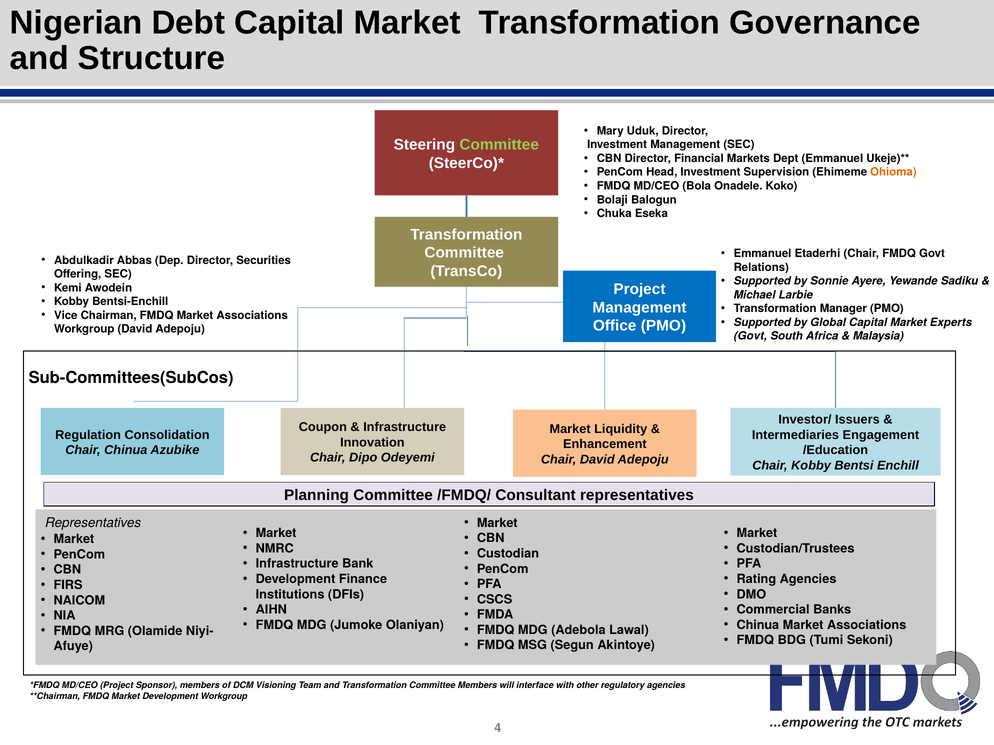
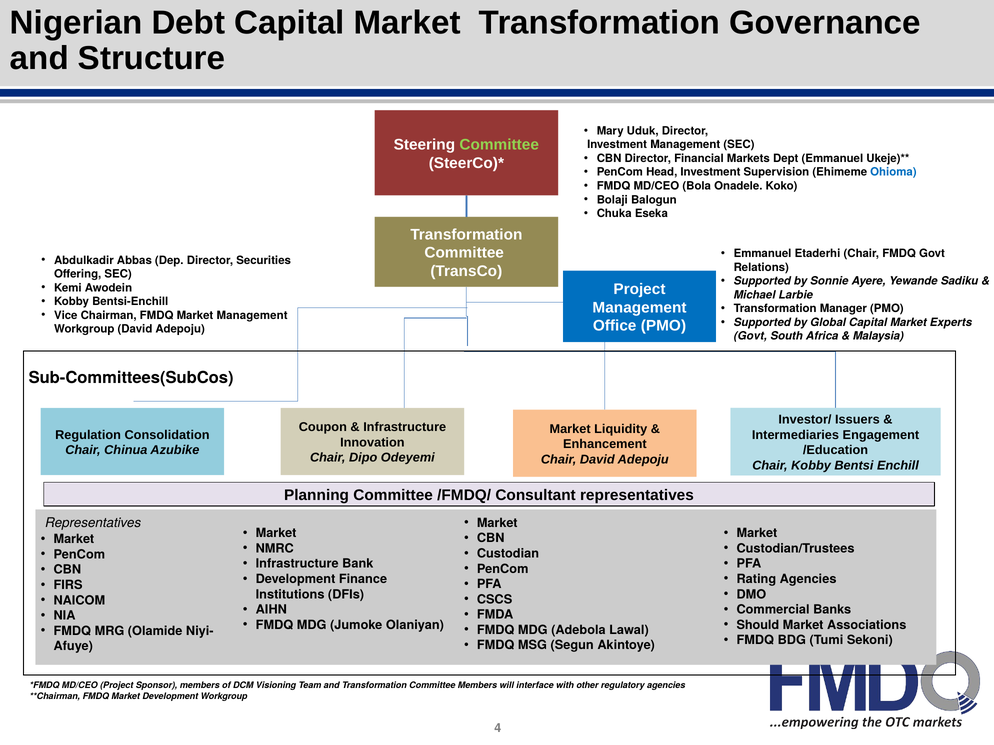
Ohioma colour: orange -> blue
FMDQ Market Associations: Associations -> Management
Chinua at (758, 625): Chinua -> Should
